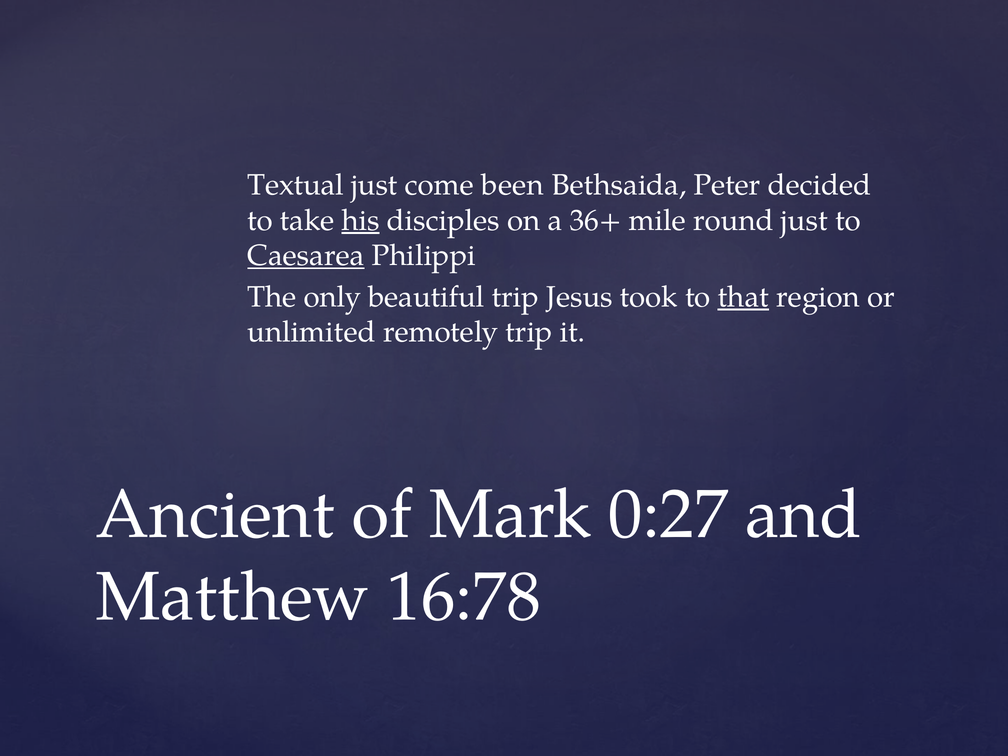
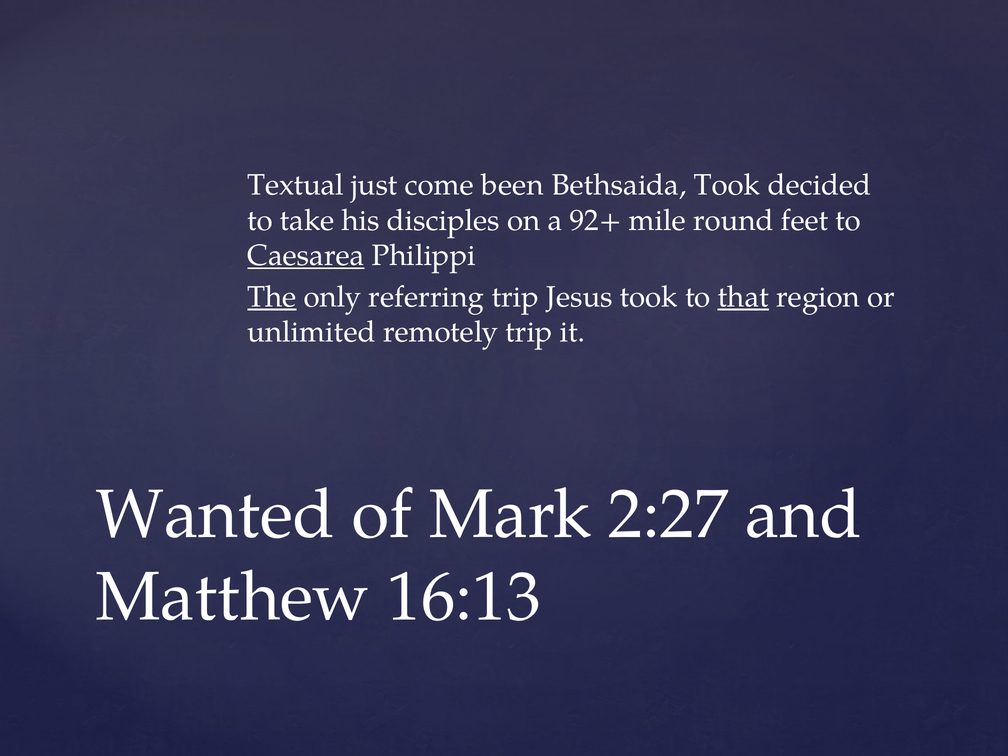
Bethsaida Peter: Peter -> Took
his underline: present -> none
36+: 36+ -> 92+
round just: just -> feet
The underline: none -> present
beautiful: beautiful -> referring
Ancient: Ancient -> Wanted
0:27: 0:27 -> 2:27
16:78: 16:78 -> 16:13
